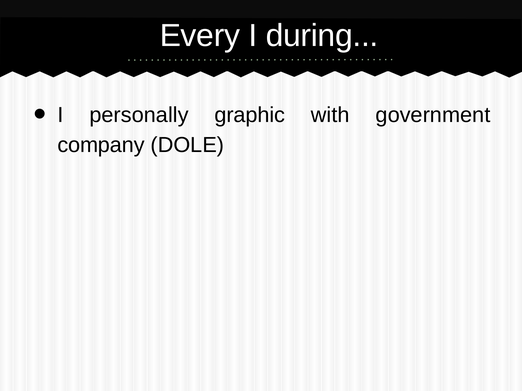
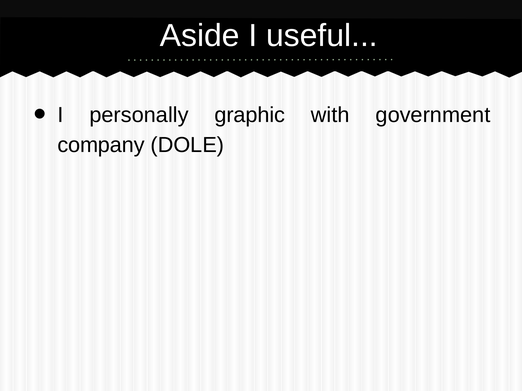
Every: Every -> Aside
during: during -> useful
